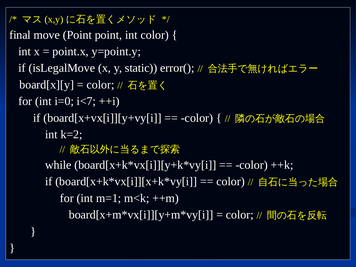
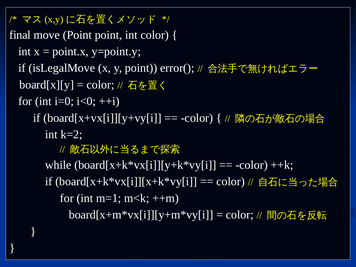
y static: static -> point
i<7: i<7 -> i<0
